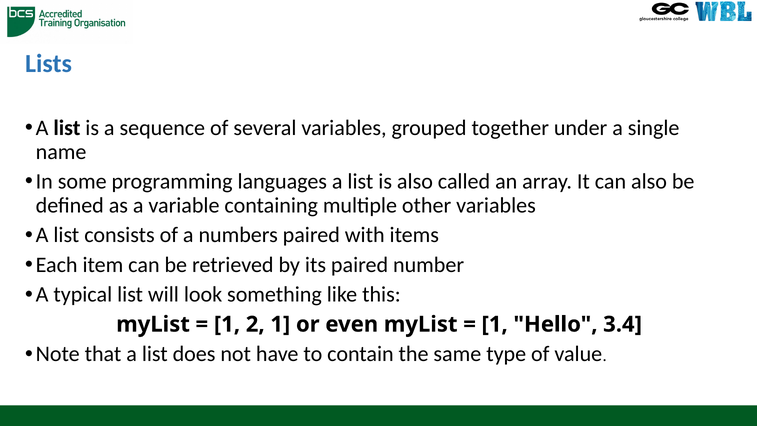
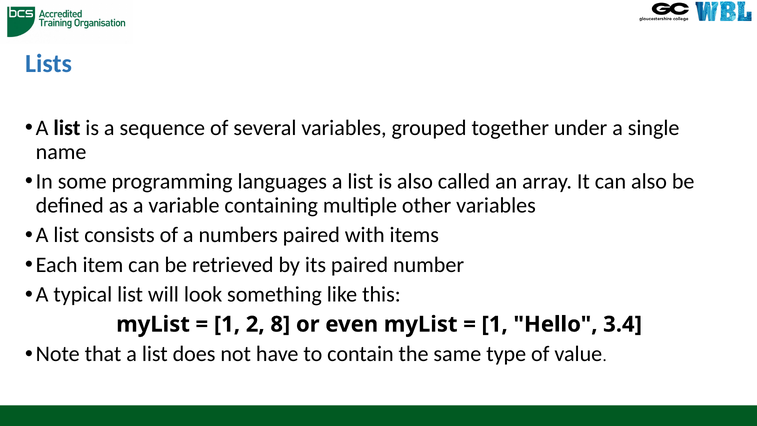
2 1: 1 -> 8
